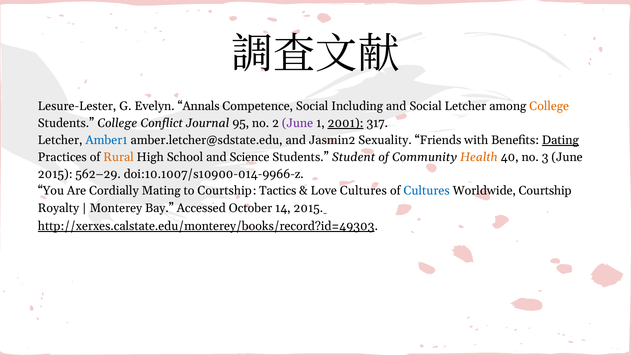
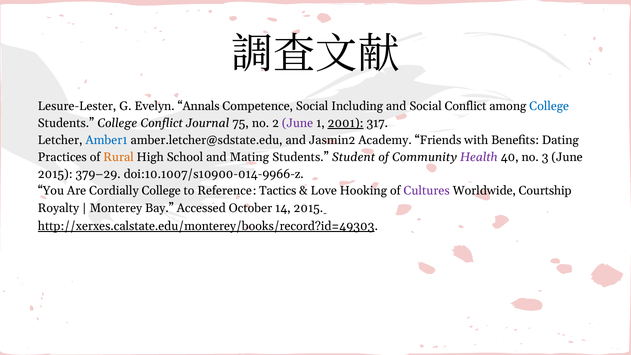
Social Letcher: Letcher -> Conflict
College at (549, 106) colour: orange -> blue
95: 95 -> 75
Sexuality: Sexuality -> Academy
Dating underline: present -> none
Science: Science -> Mating
Health colour: orange -> purple
562–29: 562–29 -> 379–29
Cordially Mating: Mating -> College
to Courtship: Courtship -> Reference
Love Cultures: Cultures -> Hooking
Cultures at (427, 191) colour: blue -> purple
